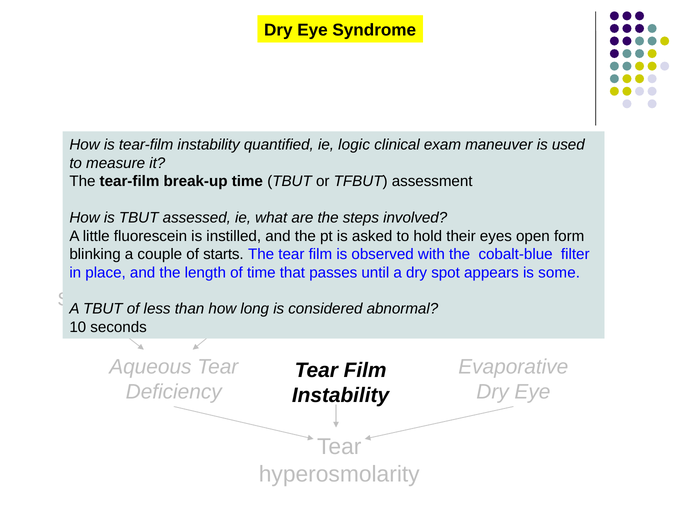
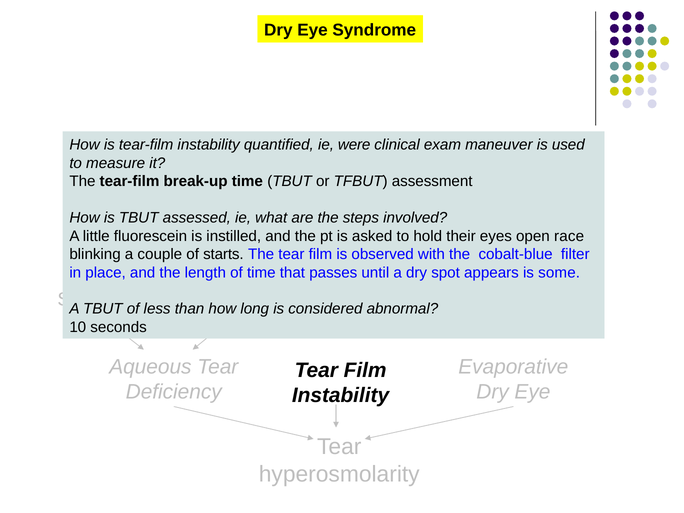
logic: logic -> were
form: form -> race
